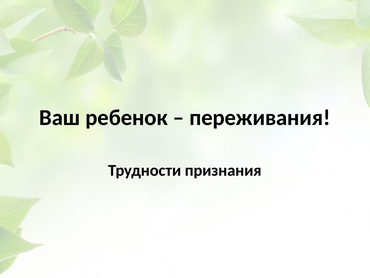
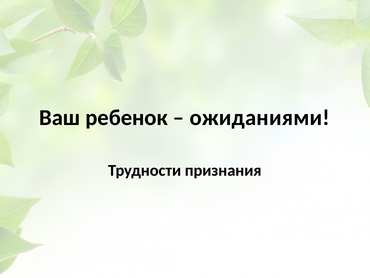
переживания: переживания -> ожиданиями
